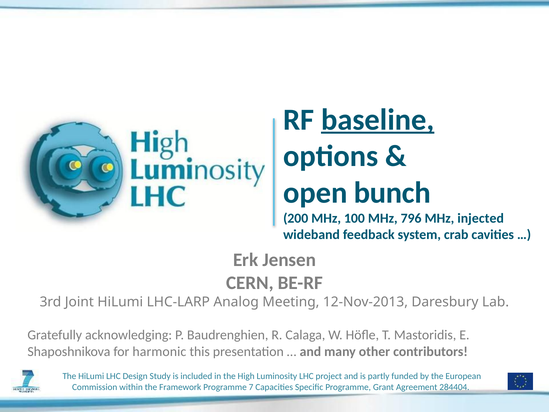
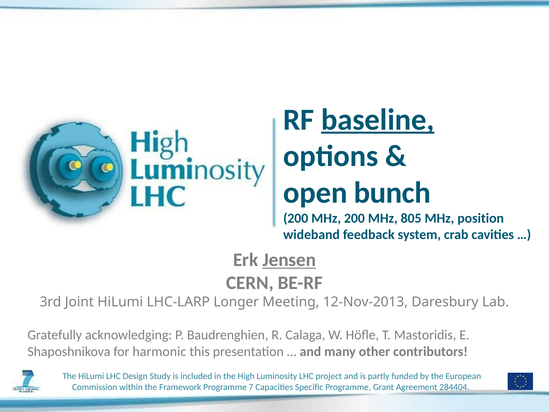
MHz 100: 100 -> 200
796: 796 -> 805
injected: injected -> position
Jensen underline: none -> present
Analog: Analog -> Longer
